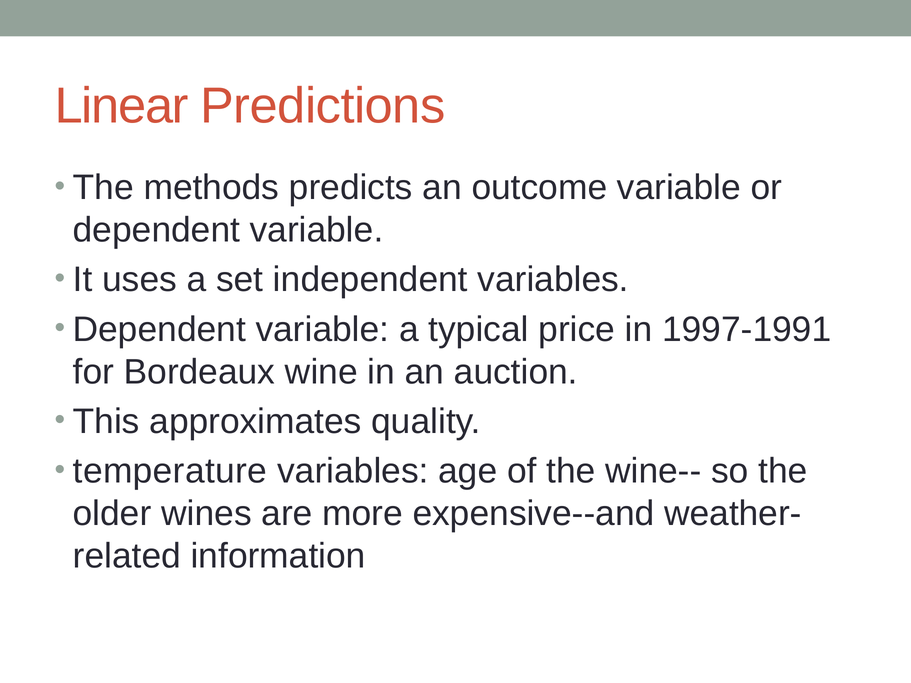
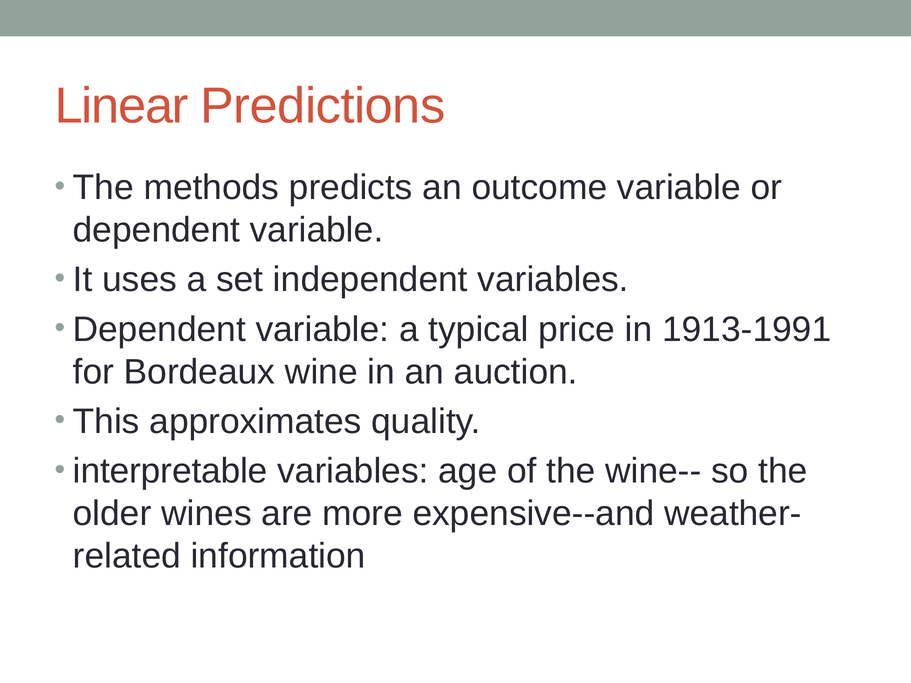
1997-1991: 1997-1991 -> 1913-1991
temperature: temperature -> interpretable
